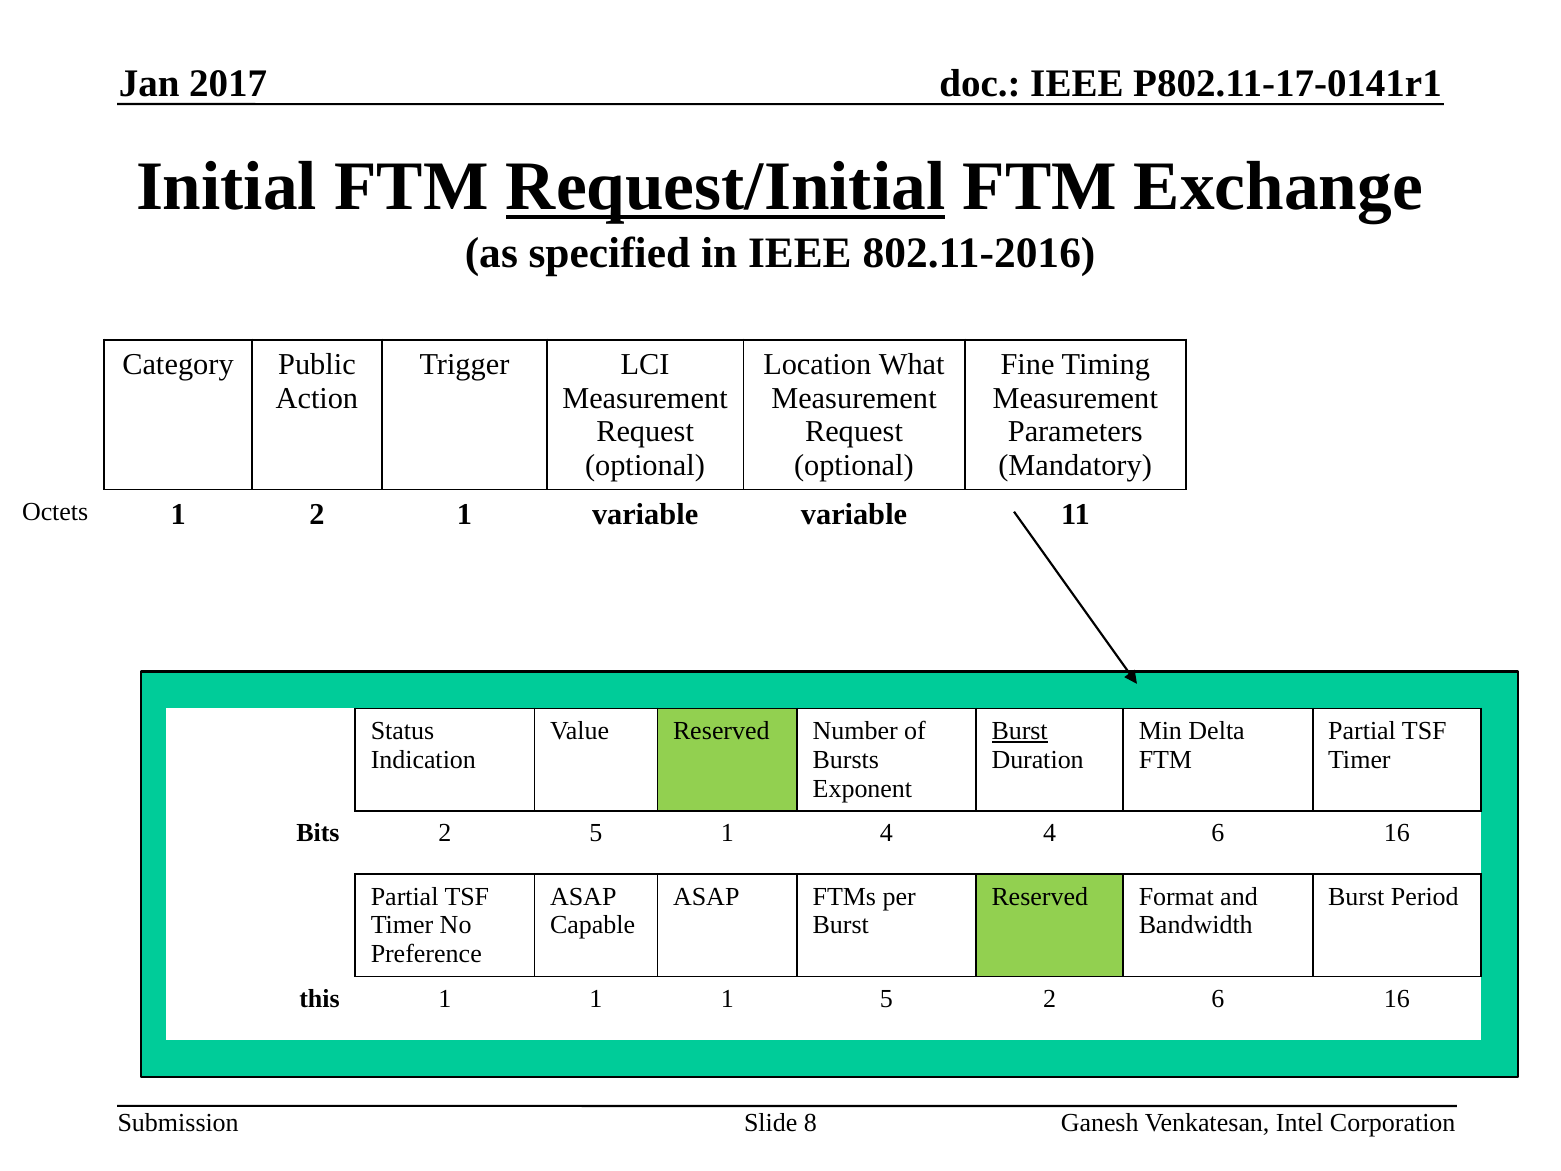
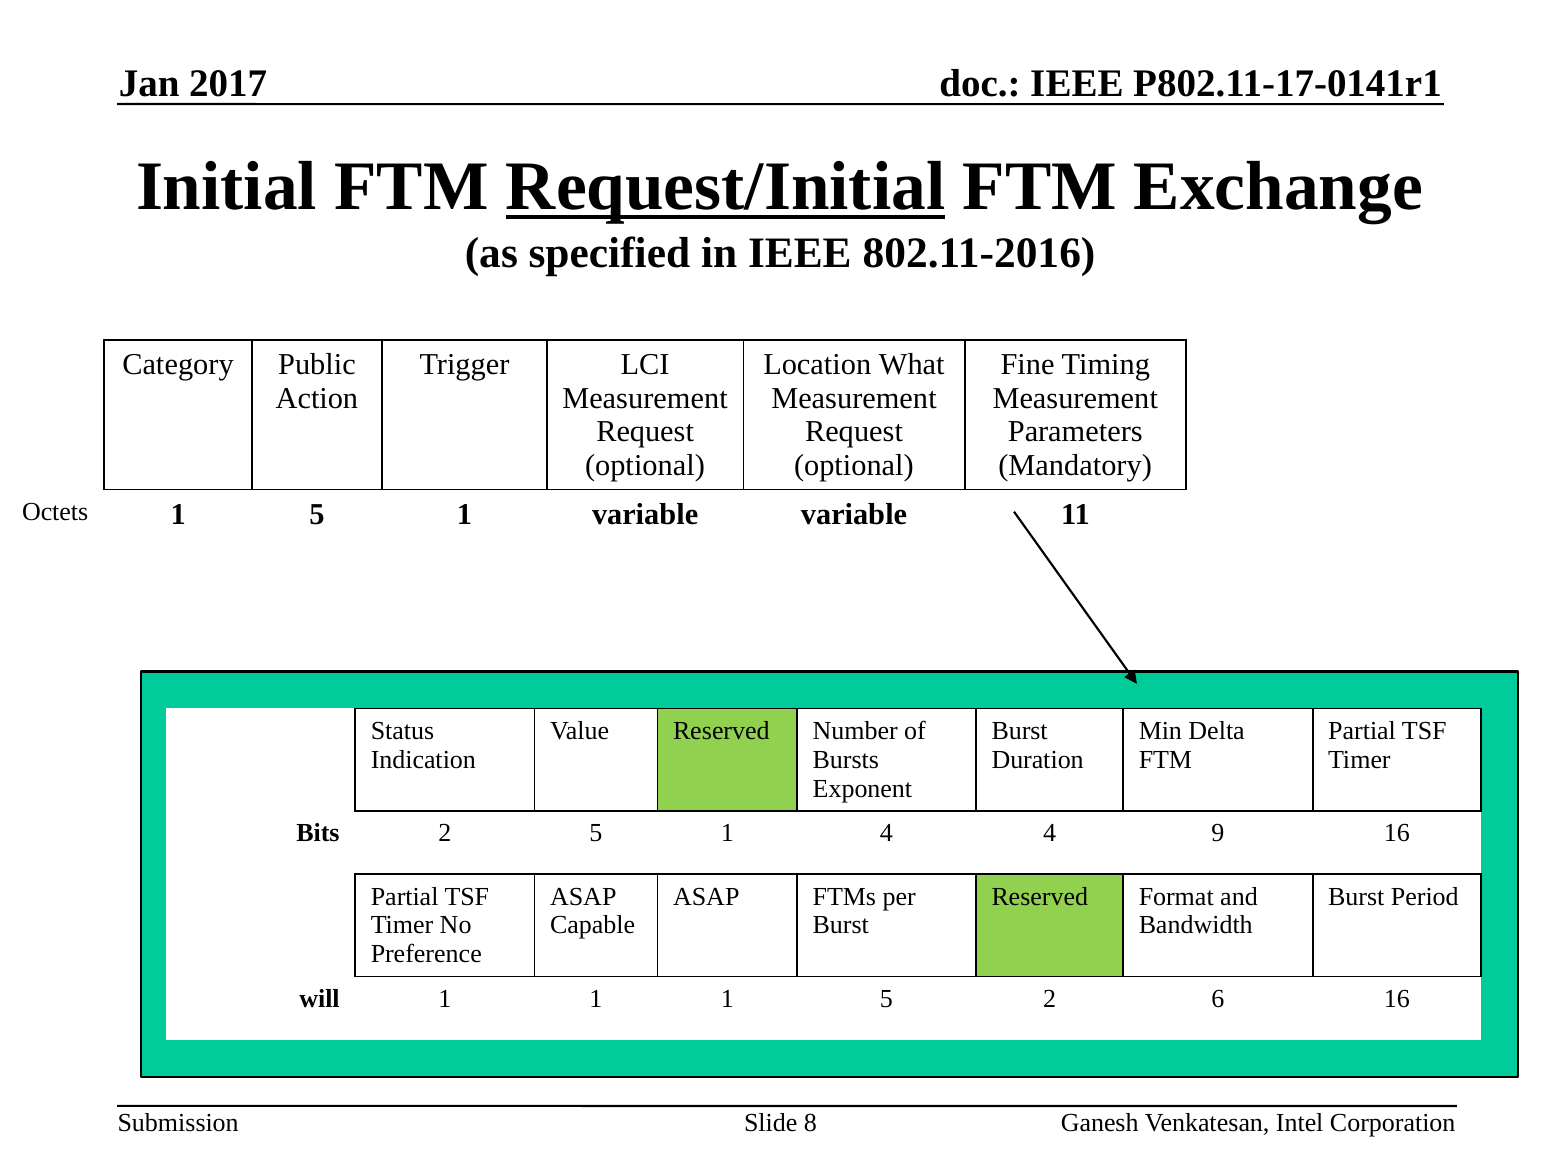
Octets 1 2: 2 -> 5
Burst at (1020, 731) underline: present -> none
4 6: 6 -> 9
this: this -> will
